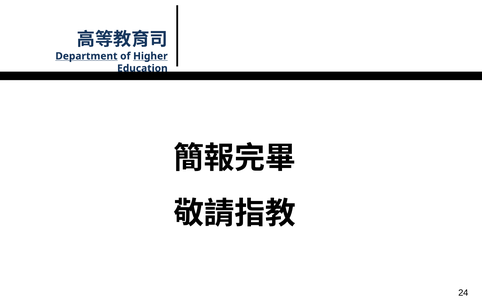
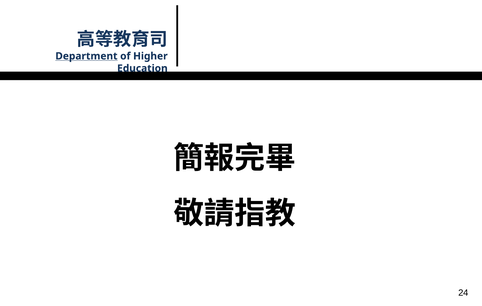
Higher underline: present -> none
